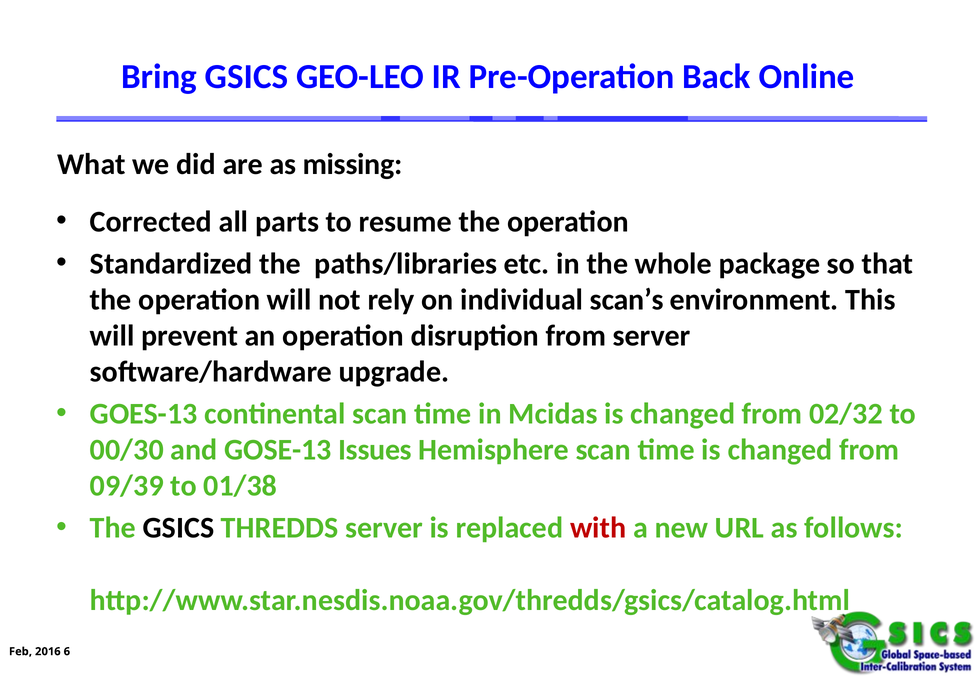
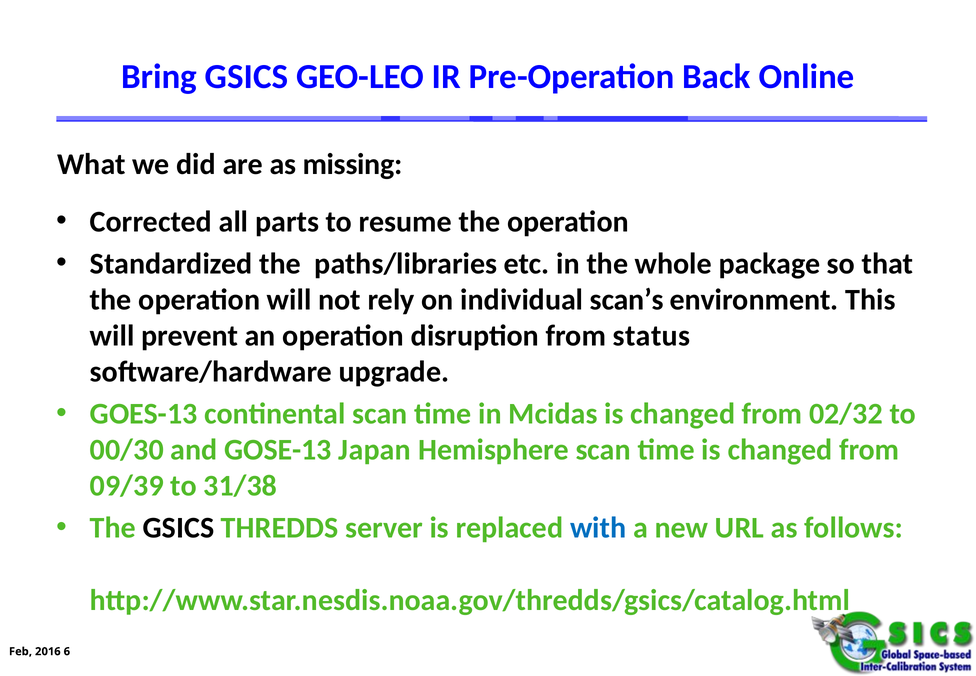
from server: server -> status
Issues: Issues -> Japan
01/38: 01/38 -> 31/38
with colour: red -> blue
